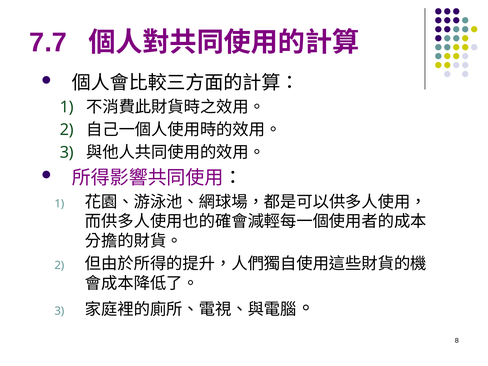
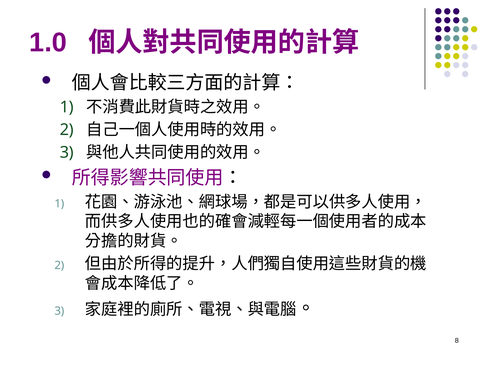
7.7: 7.7 -> 1.0
